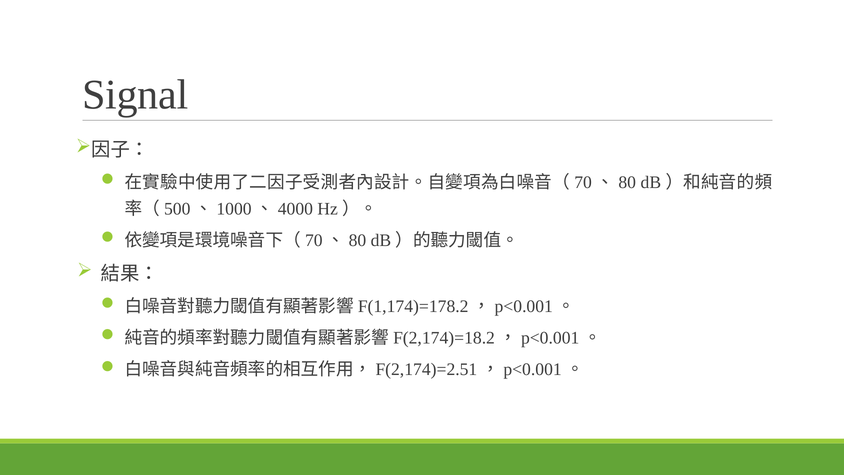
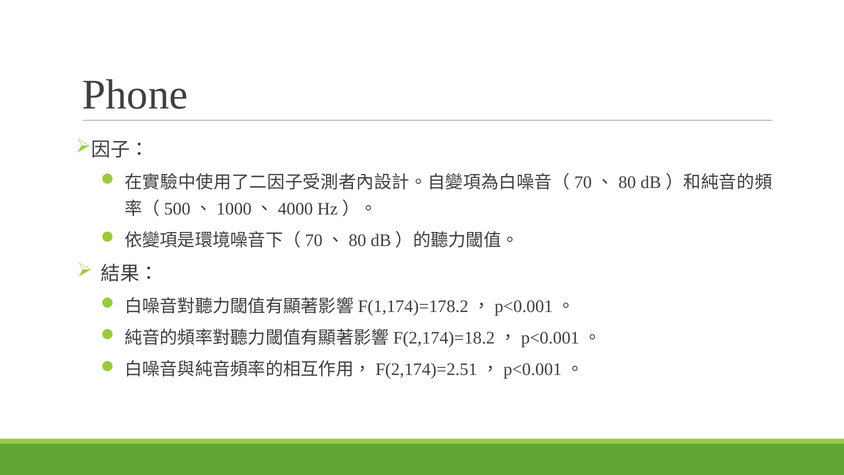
Signal: Signal -> Phone
